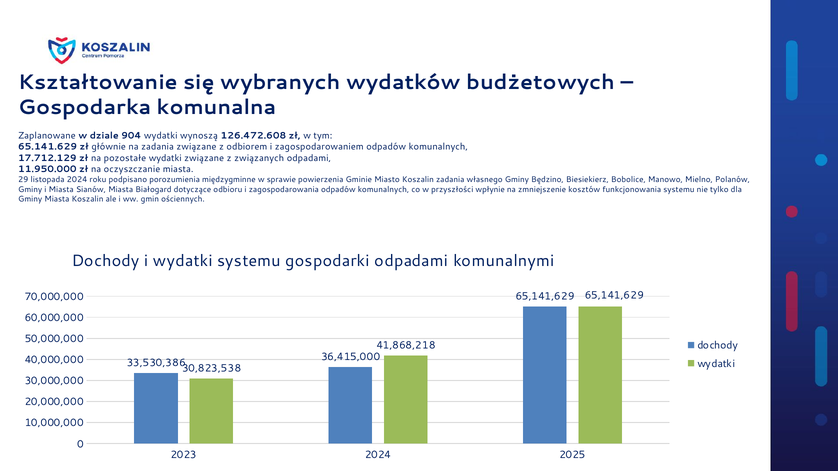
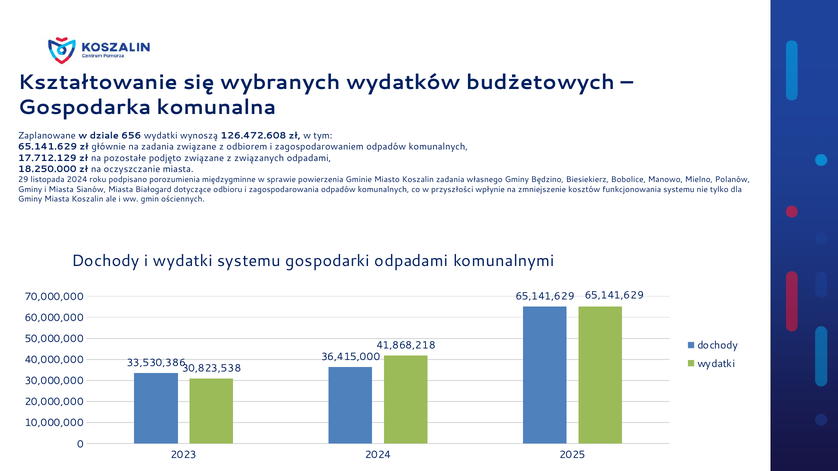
904: 904 -> 656
pozostałe wydatki: wydatki -> podjęto
11.950.000: 11.950.000 -> 18.250.000
